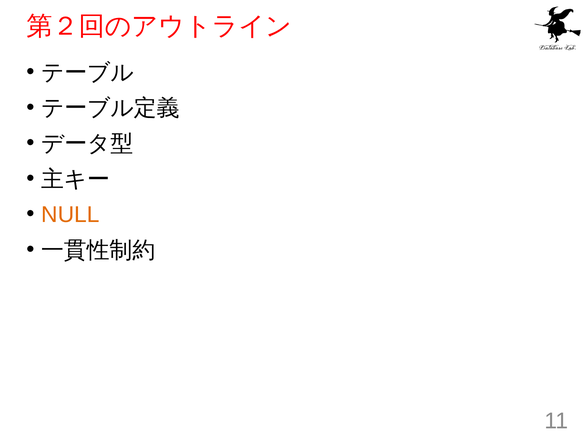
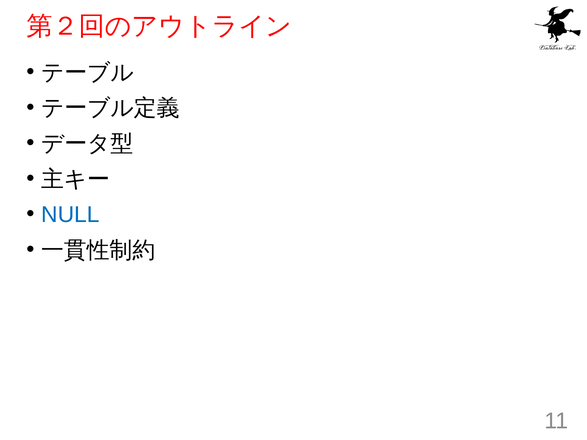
NULL colour: orange -> blue
